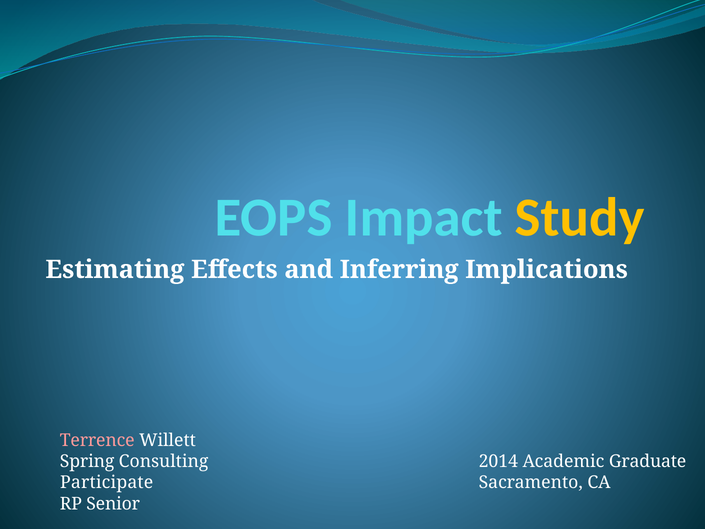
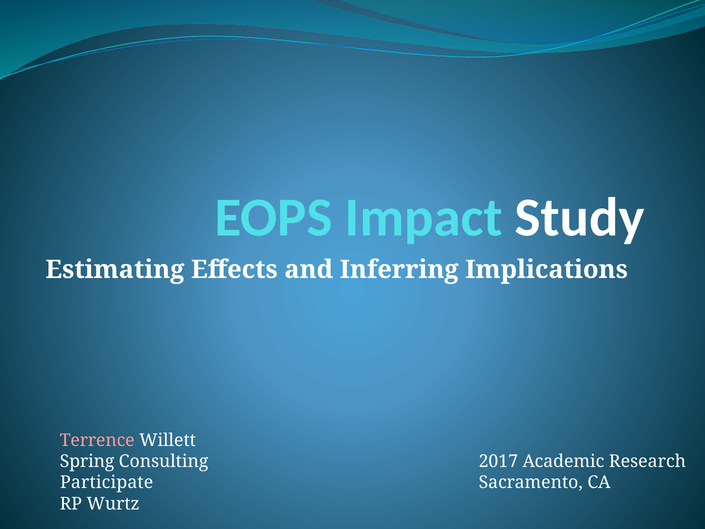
Study colour: yellow -> white
2014: 2014 -> 2017
Graduate: Graduate -> Research
Senior: Senior -> Wurtz
